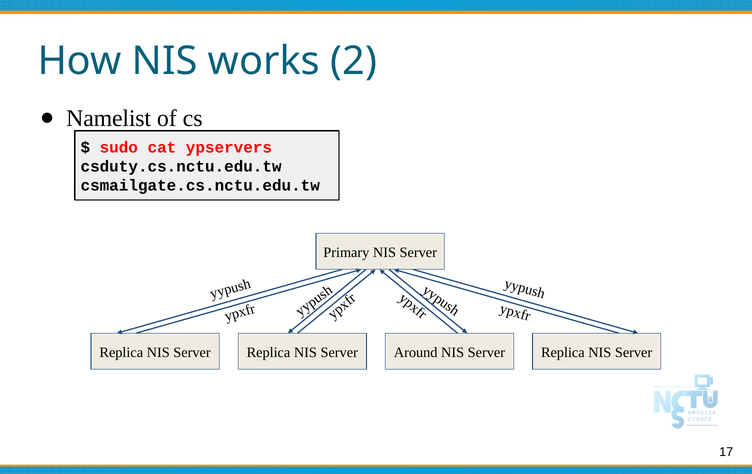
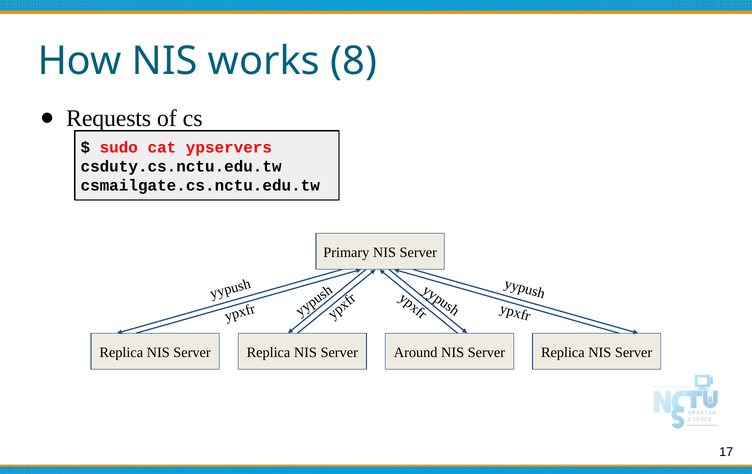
2: 2 -> 8
Namelist: Namelist -> Requests
